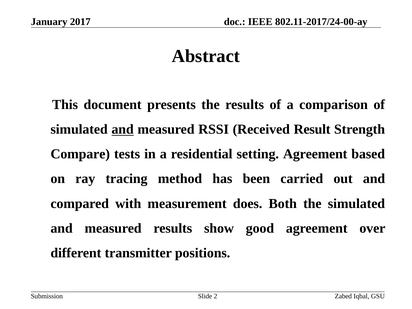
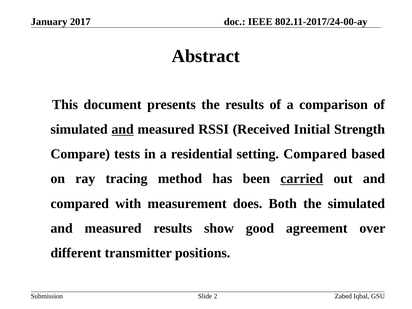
Result: Result -> Initial
setting Agreement: Agreement -> Compared
carried underline: none -> present
